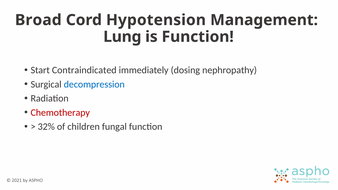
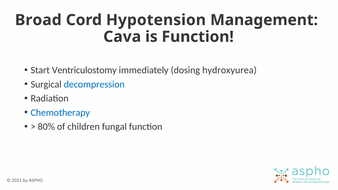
Lung: Lung -> Cava
Contraindicated: Contraindicated -> Ventriculostomy
nephropathy: nephropathy -> hydroxyurea
Chemotherapy colour: red -> blue
32%: 32% -> 80%
